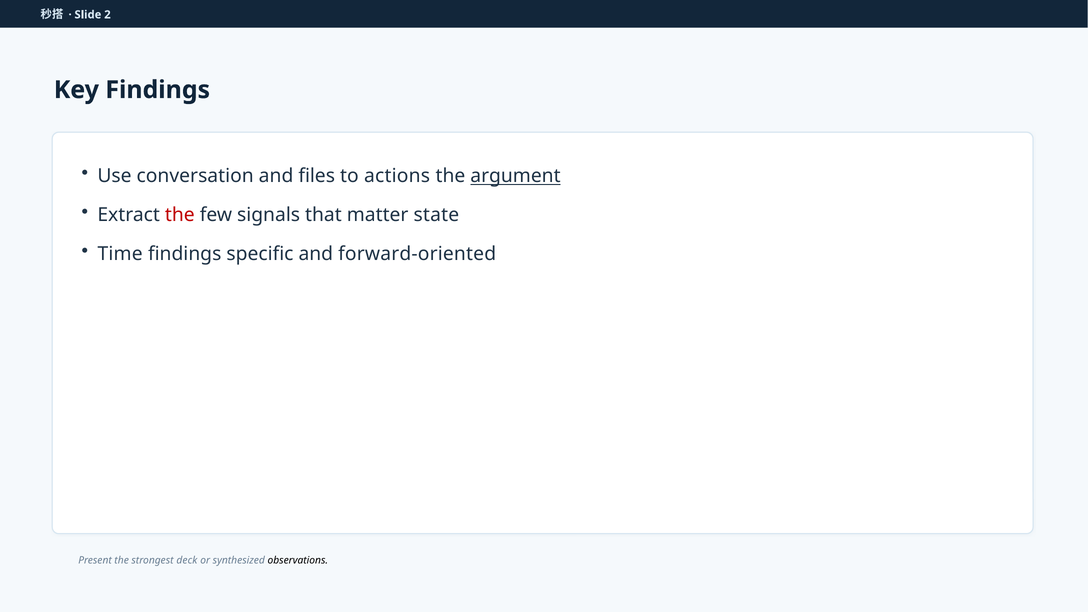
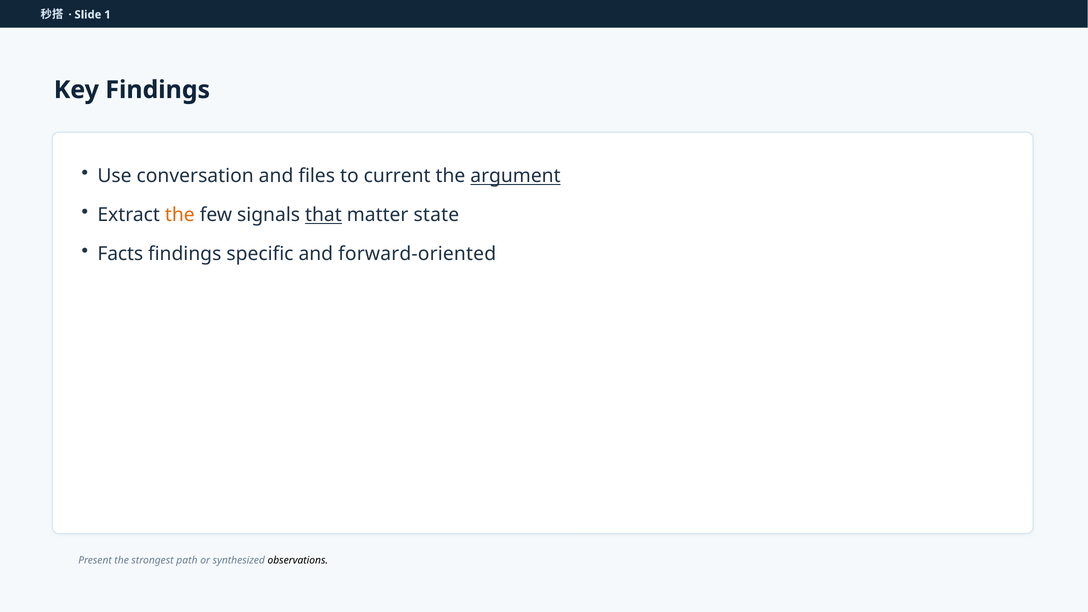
2: 2 -> 1
actions: actions -> current
the at (180, 215) colour: red -> orange
that underline: none -> present
Time: Time -> Facts
deck: deck -> path
